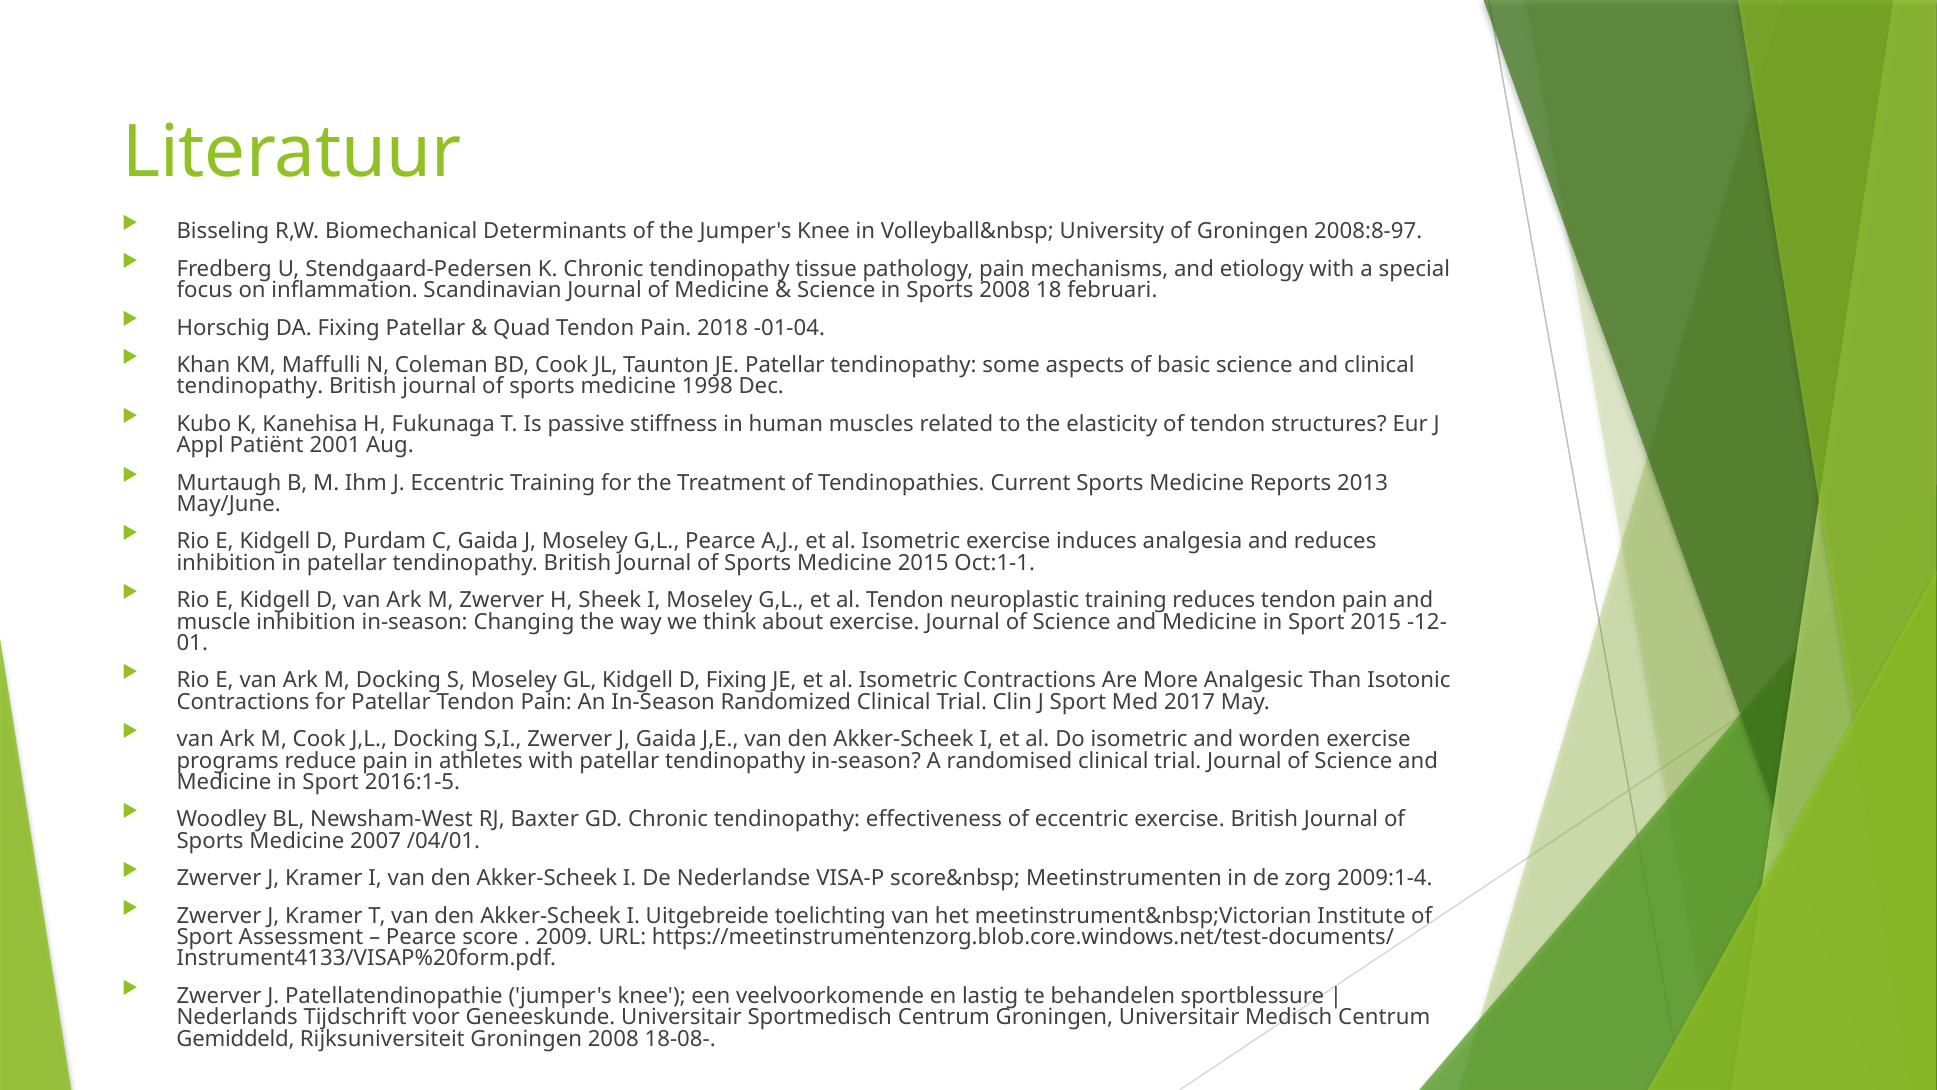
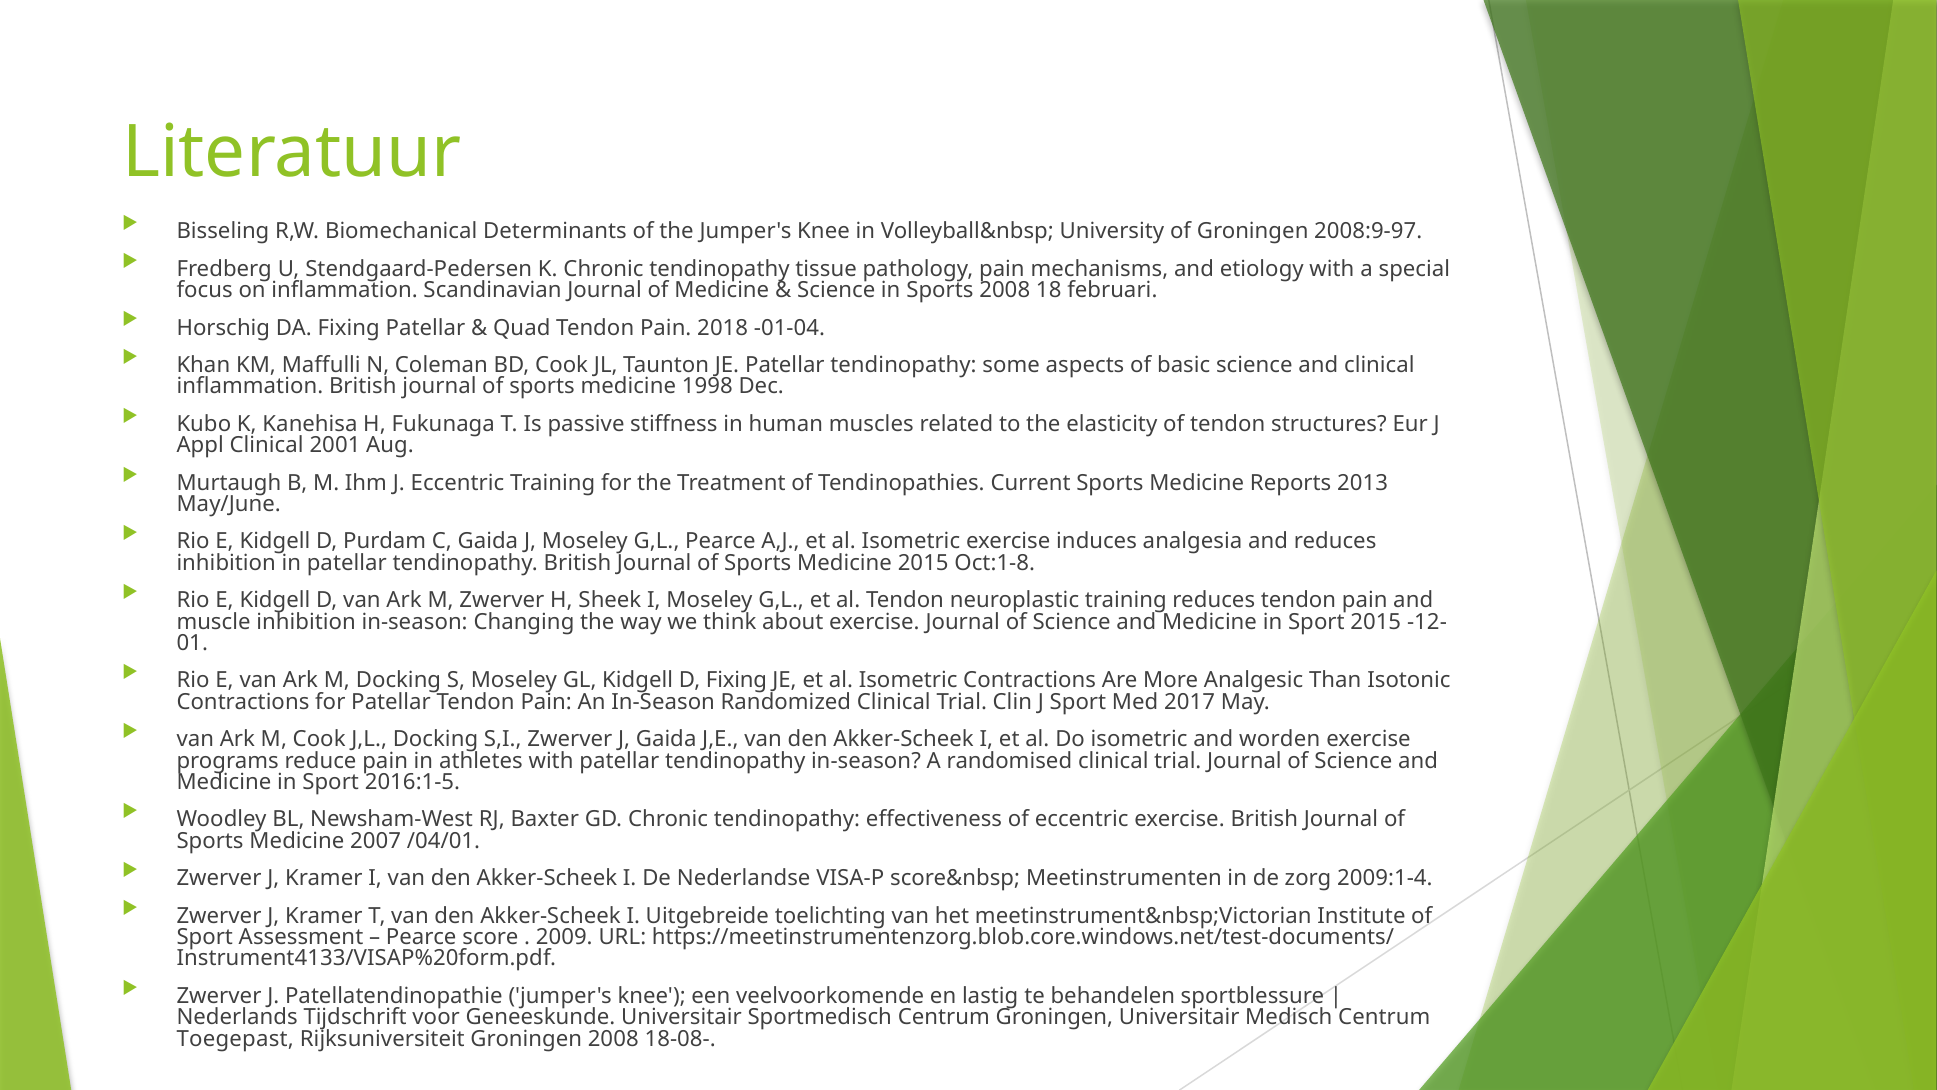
2008:8-97: 2008:8-97 -> 2008:9-97
tendinopathy at (250, 386): tendinopathy -> inflammation
Appl Patiënt: Patiënt -> Clinical
Oct:1-1: Oct:1-1 -> Oct:1-8
Gemiddeld: Gemiddeld -> Toegepast
